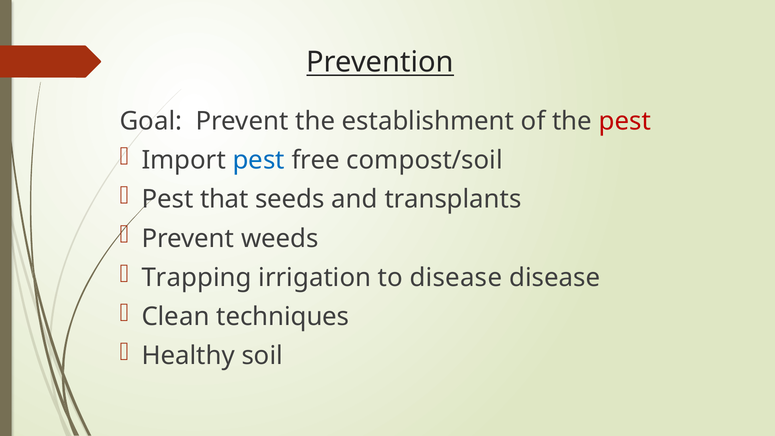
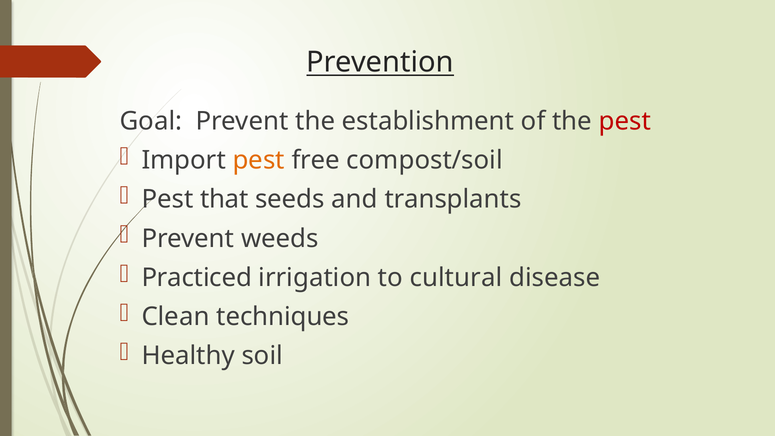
pest at (259, 160) colour: blue -> orange
Trapping: Trapping -> Practiced
to disease: disease -> cultural
